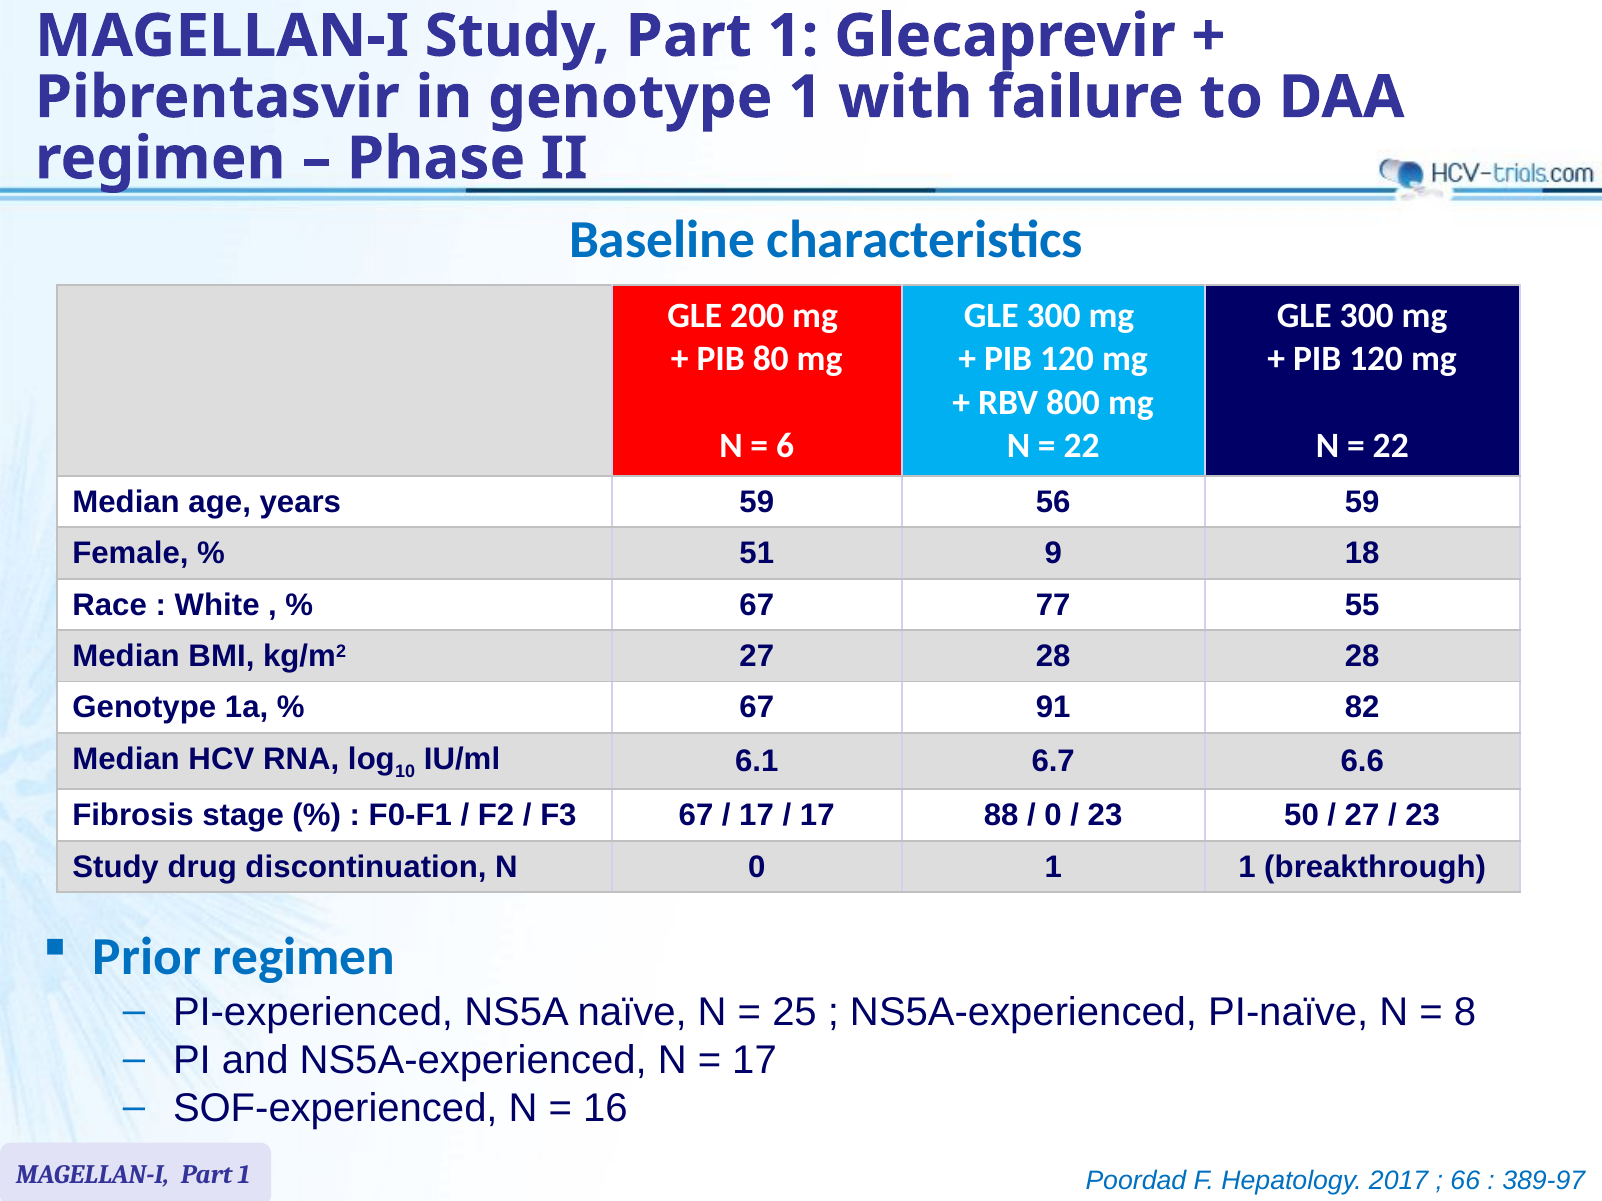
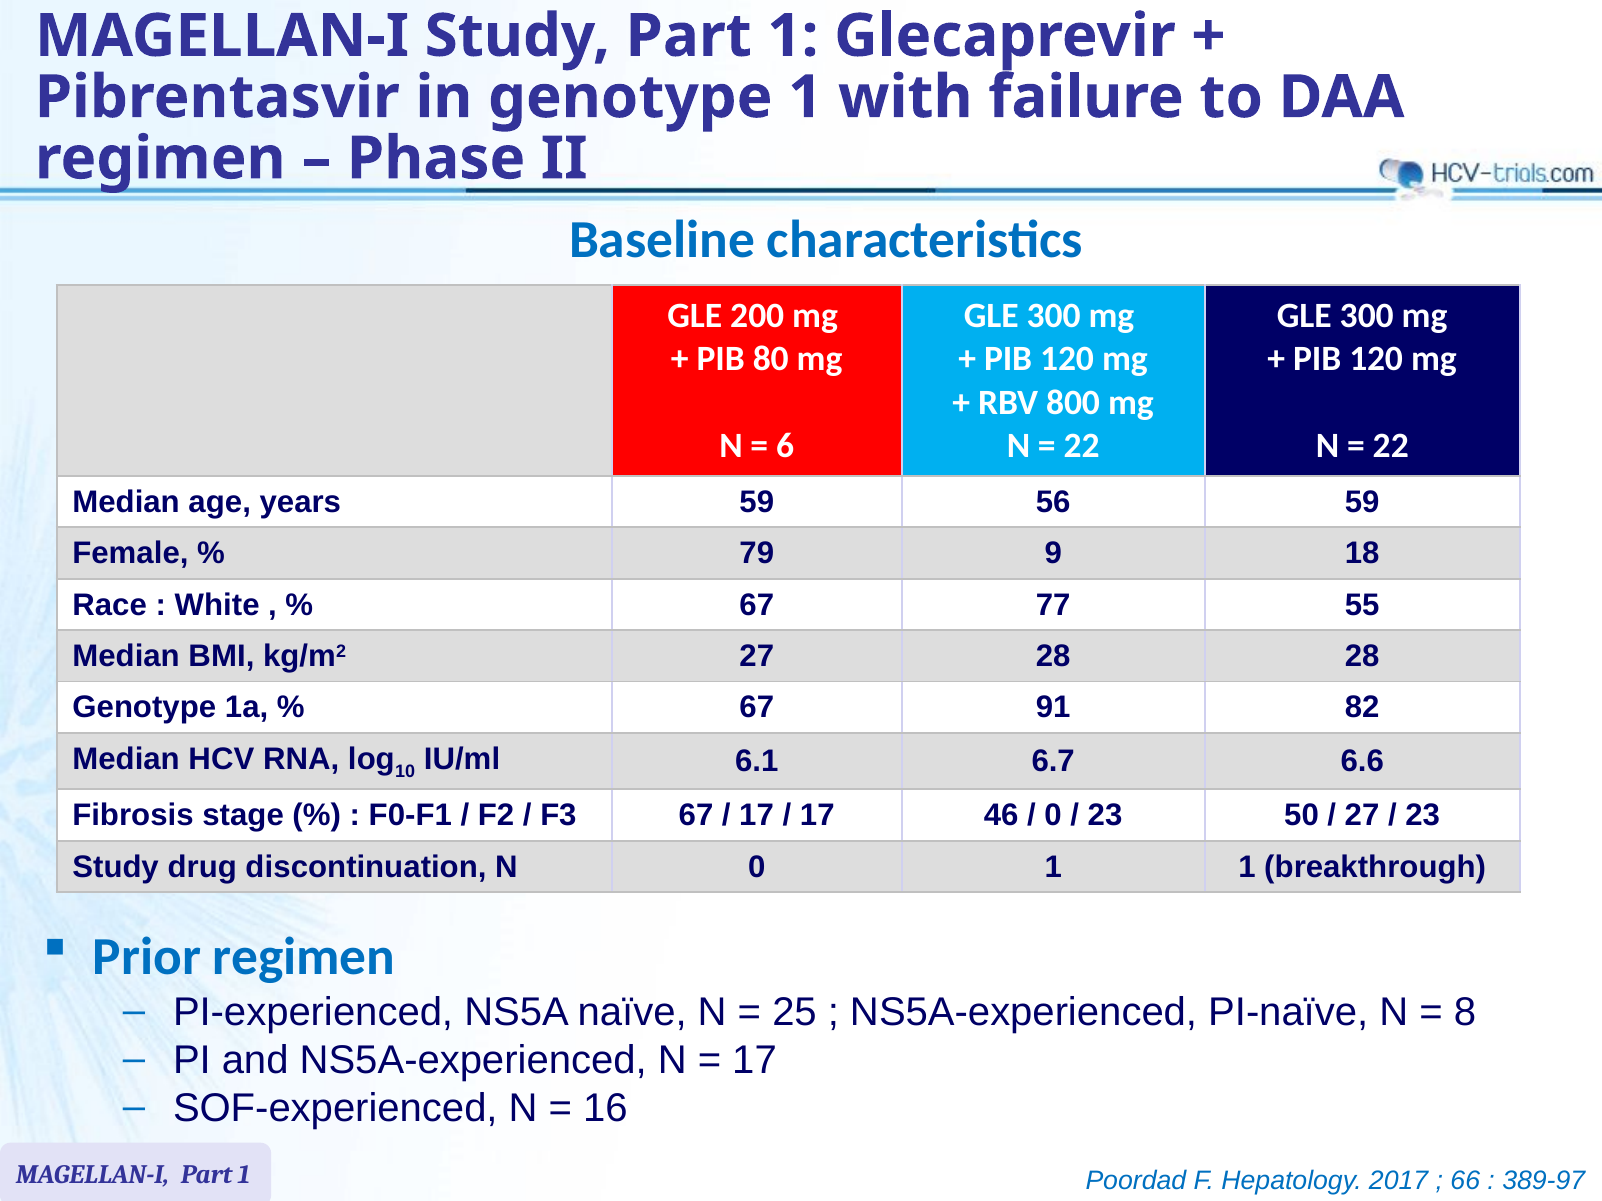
51: 51 -> 79
88: 88 -> 46
